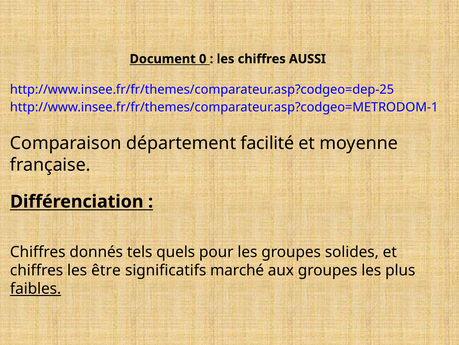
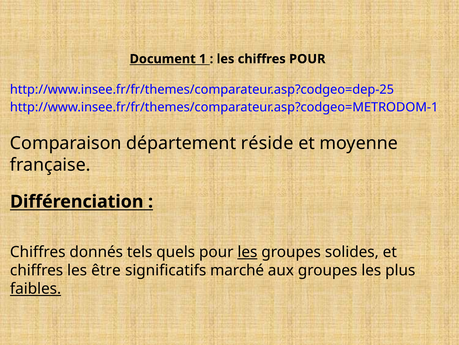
0: 0 -> 1
chiffres AUSSI: AUSSI -> POUR
facilité: facilité -> réside
les at (247, 252) underline: none -> present
